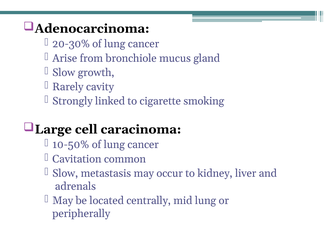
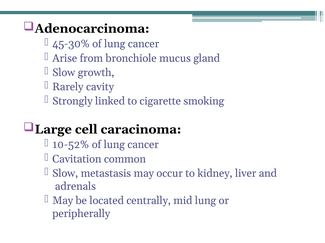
20-30%: 20-30% -> 45-30%
10-50%: 10-50% -> 10-52%
